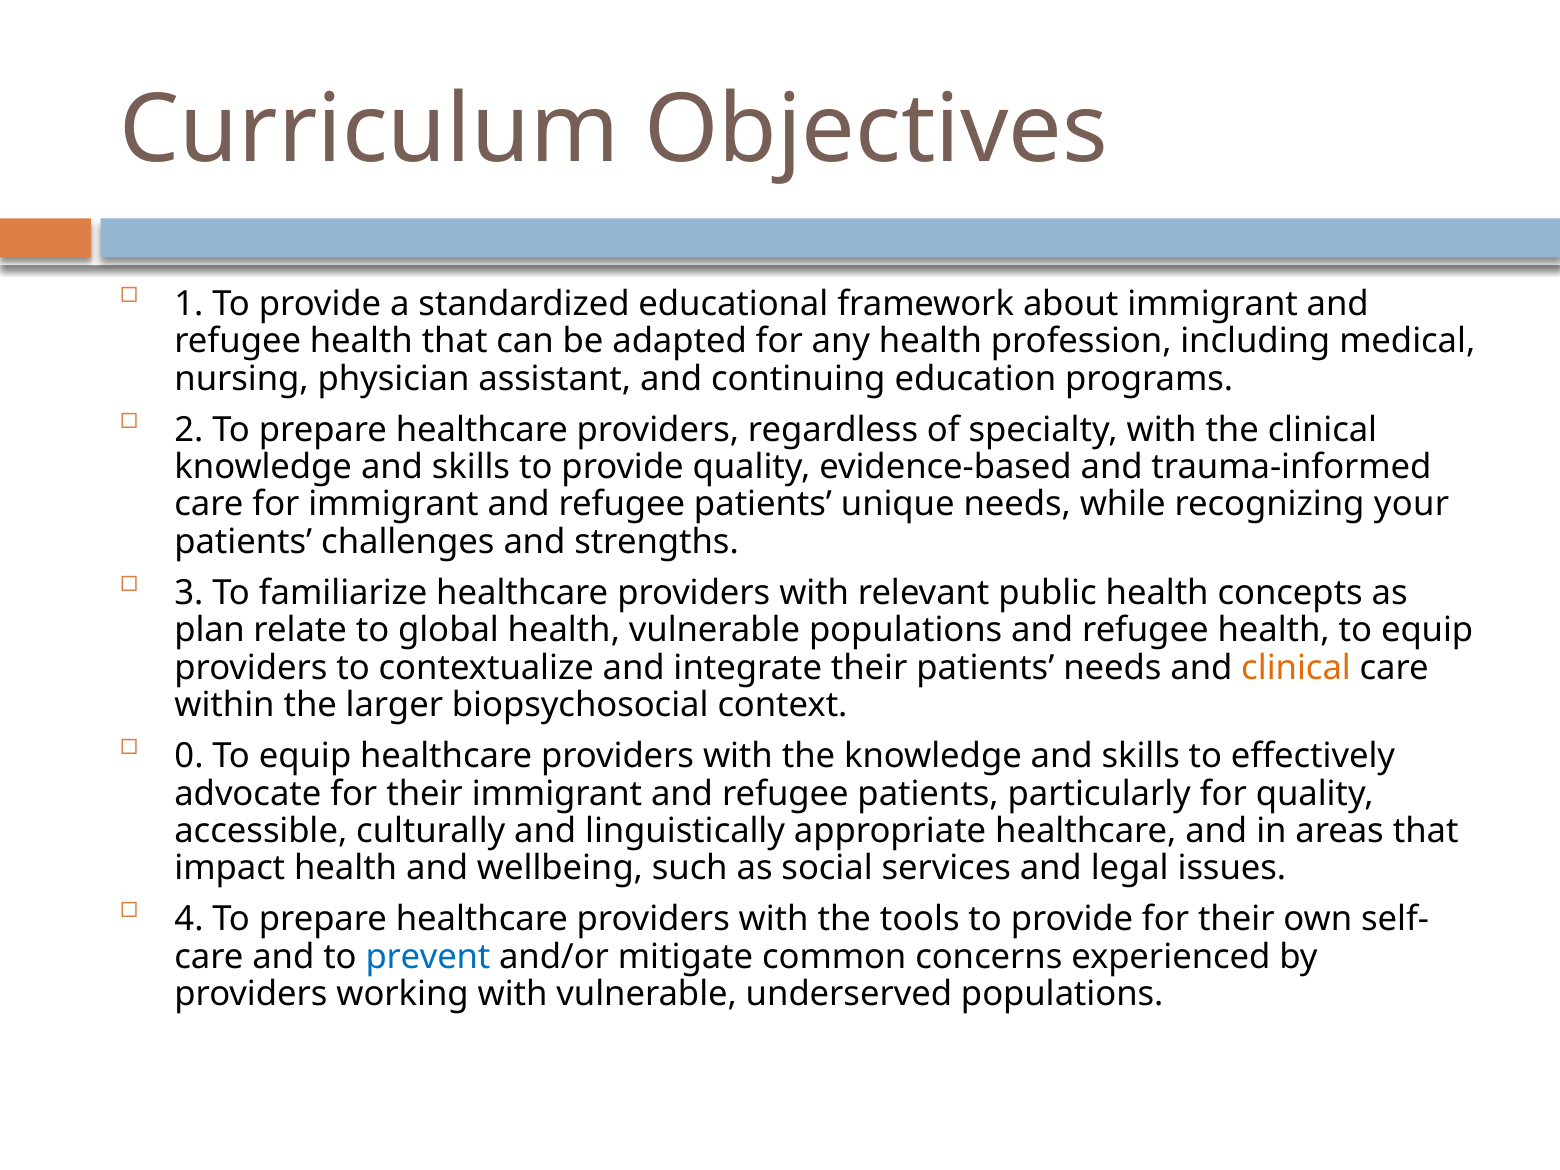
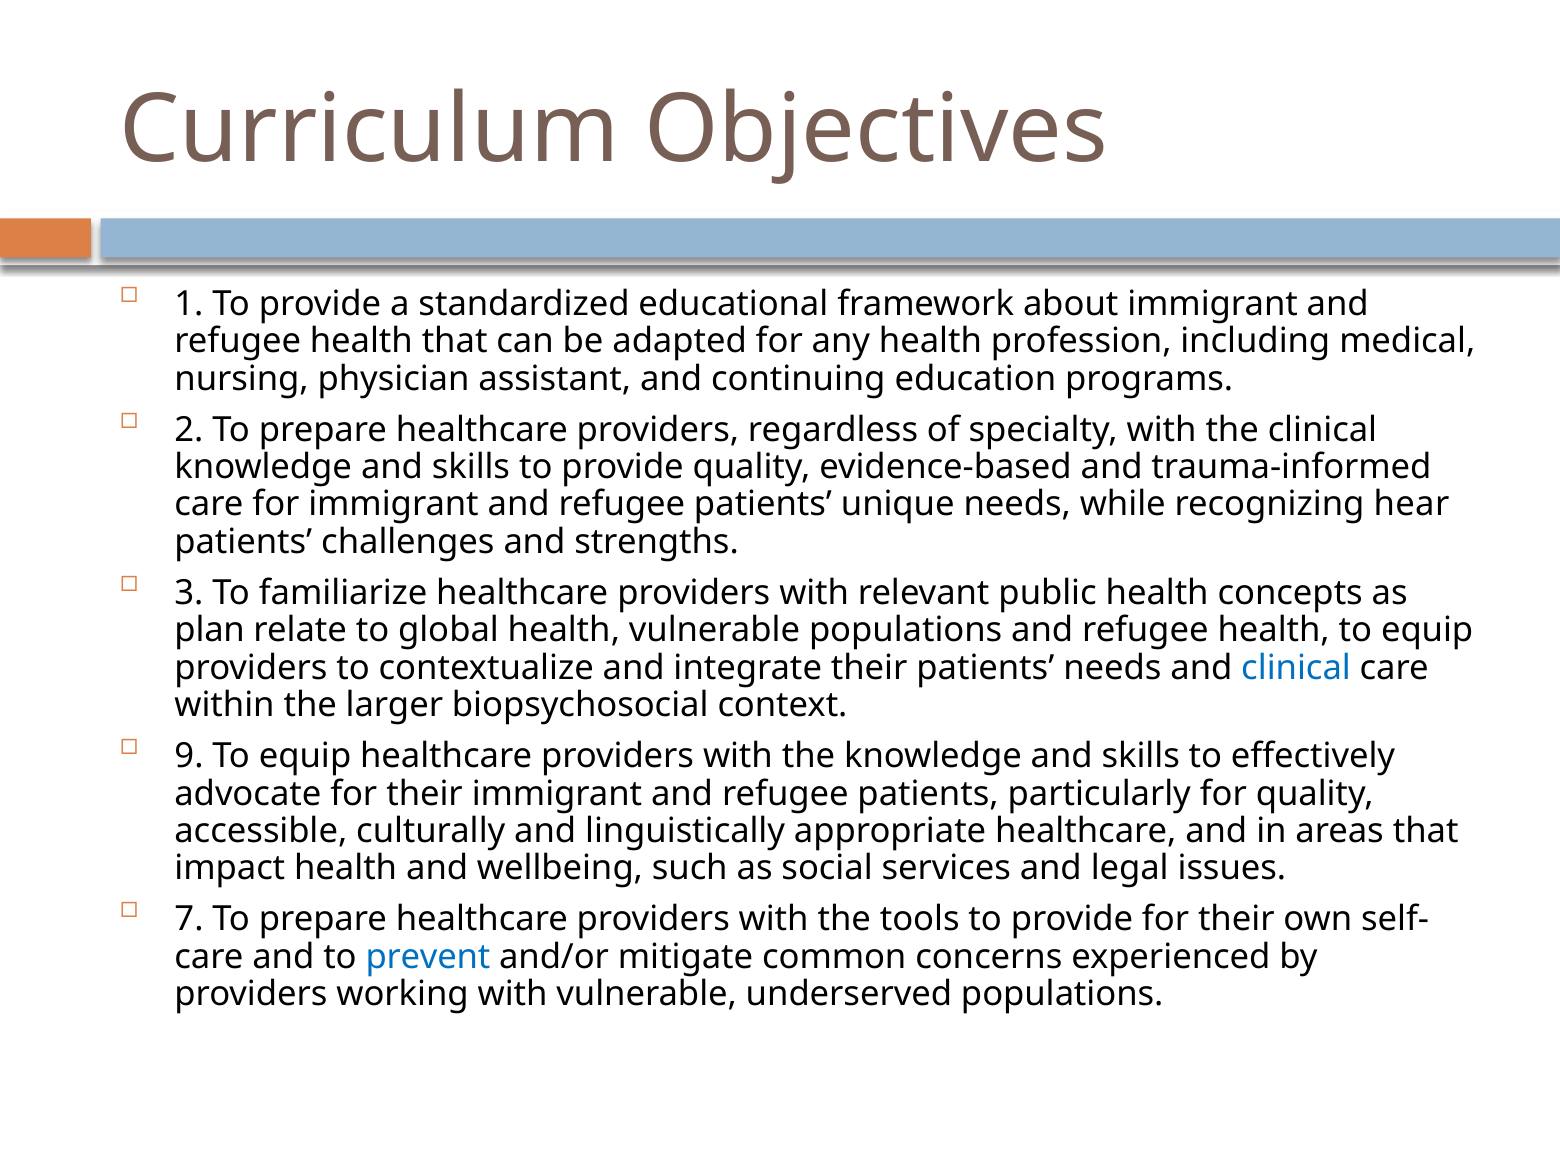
your: your -> hear
clinical at (1296, 668) colour: orange -> blue
0: 0 -> 9
4: 4 -> 7
